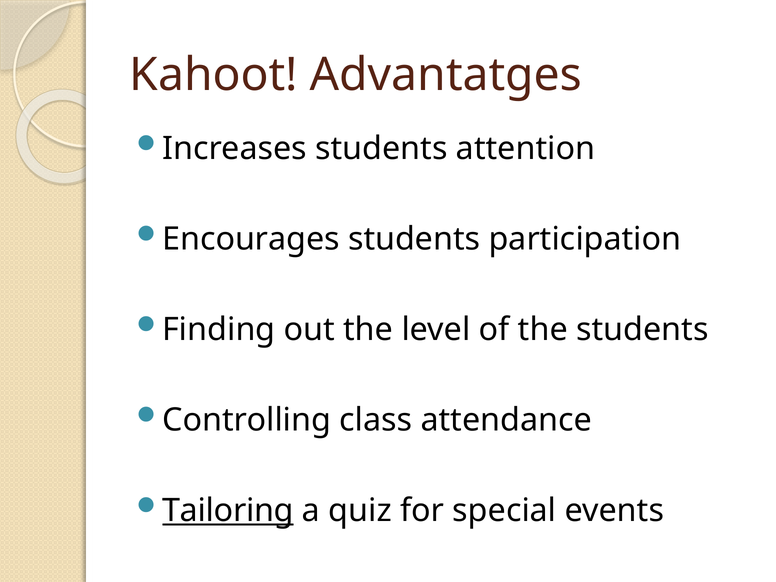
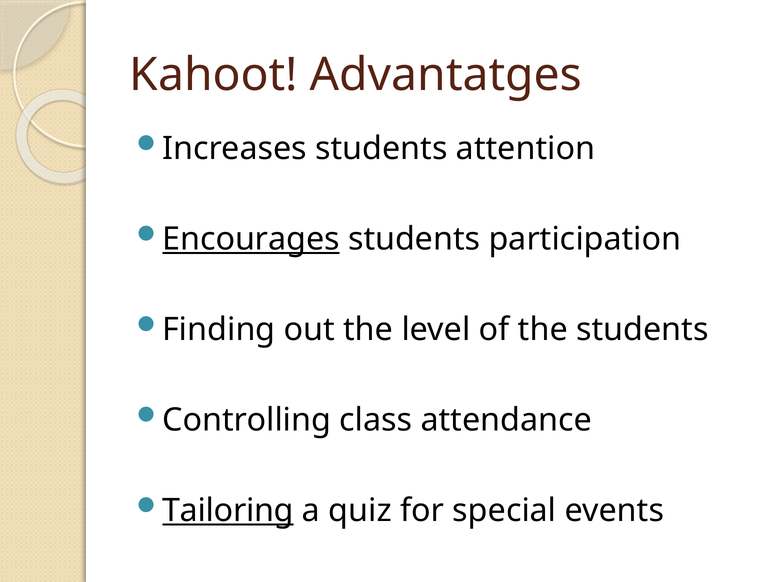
Encourages underline: none -> present
